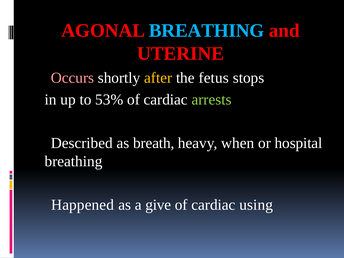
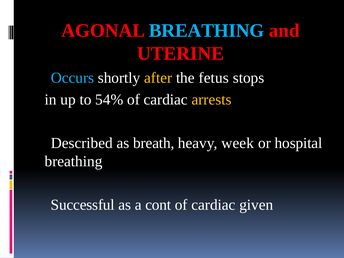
Occurs colour: pink -> light blue
53%: 53% -> 54%
arrests colour: light green -> yellow
when: when -> week
Happened: Happened -> Successful
give: give -> cont
using: using -> given
